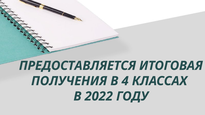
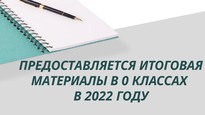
ПОЛУЧЕНИЯ: ПОЛУЧЕНИЯ -> МАТЕРИАЛЫ
4: 4 -> 0
